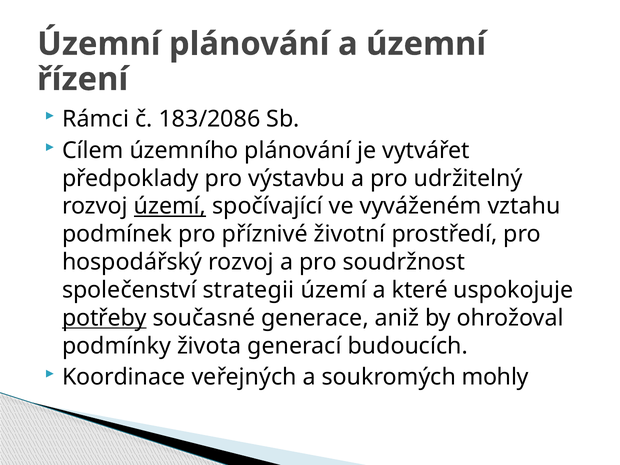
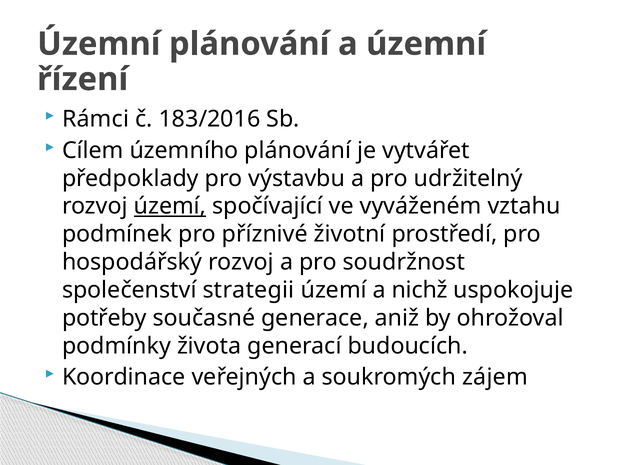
183/2086: 183/2086 -> 183/2016
které: které -> nichž
potřeby underline: present -> none
mohly: mohly -> zájem
